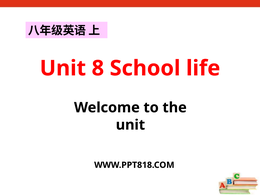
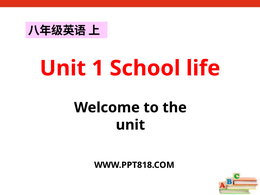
8: 8 -> 1
